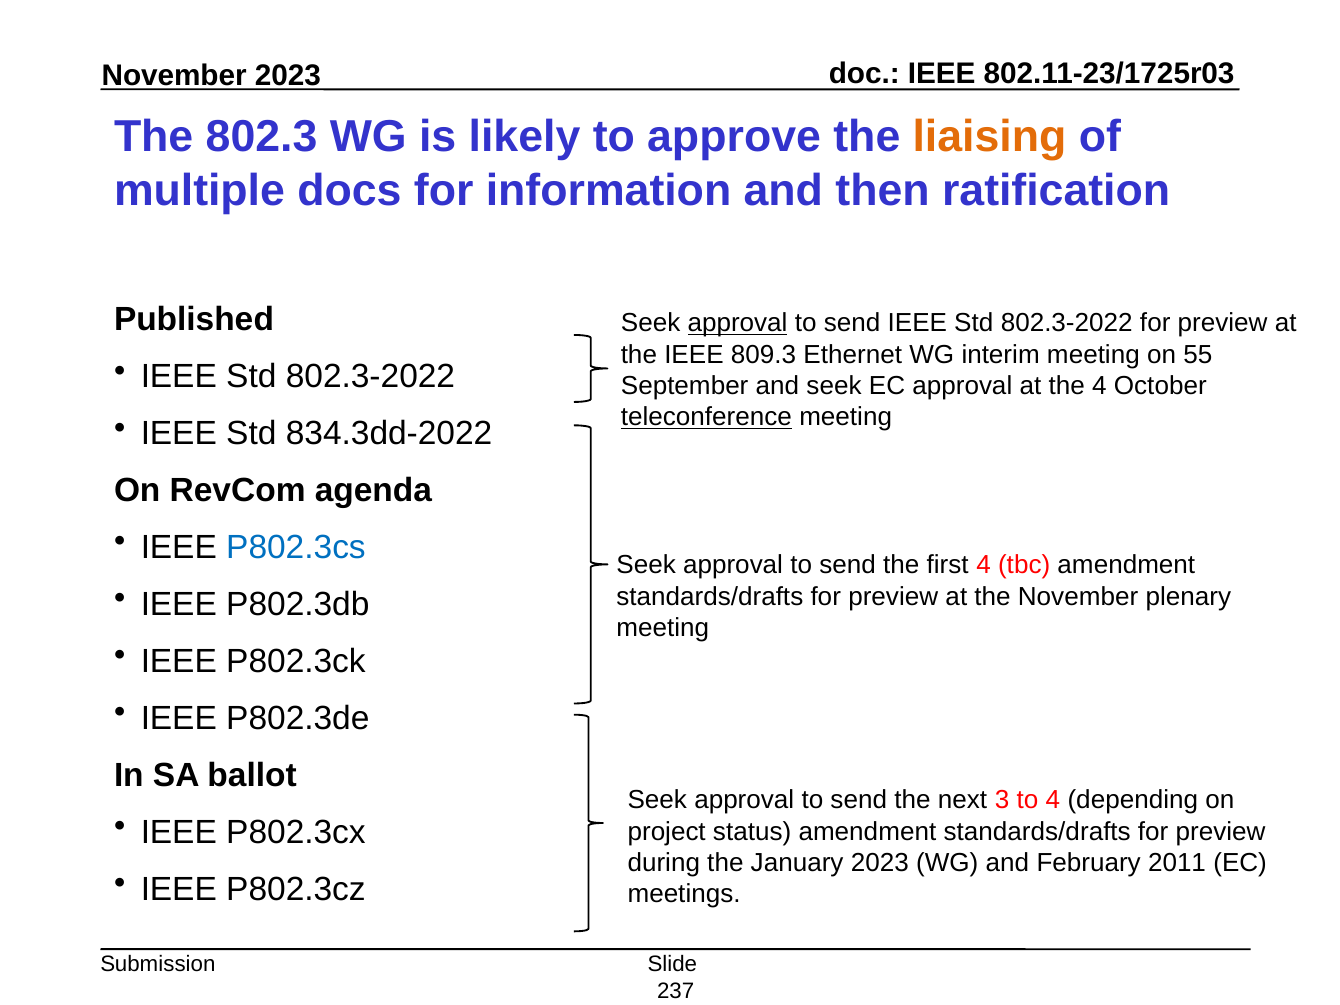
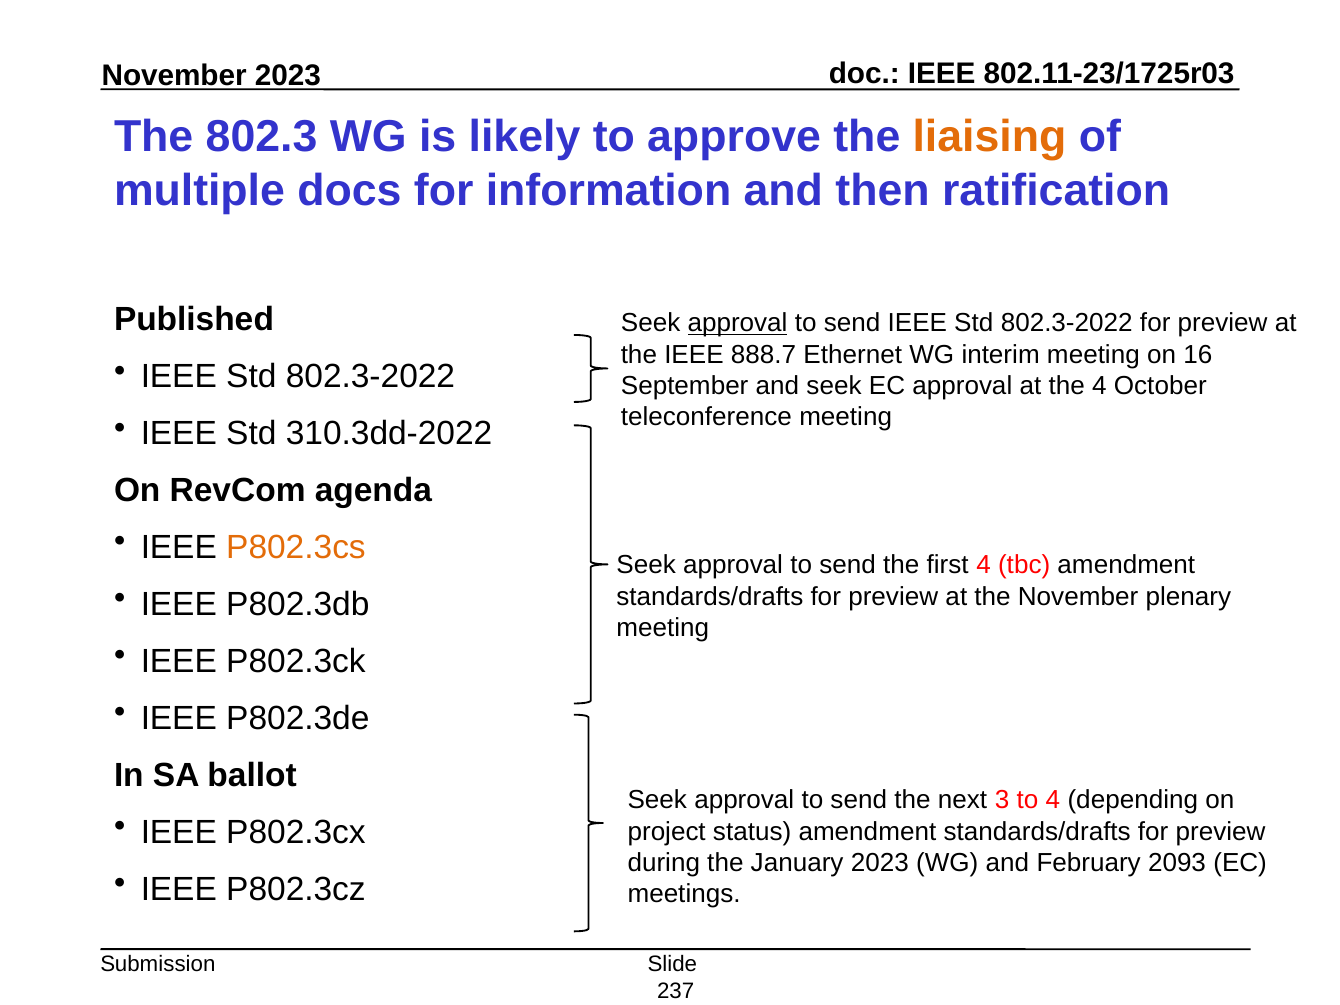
809.3: 809.3 -> 888.7
55: 55 -> 16
teleconference underline: present -> none
834.3dd-2022: 834.3dd-2022 -> 310.3dd-2022
P802.3cs colour: blue -> orange
2011: 2011 -> 2093
